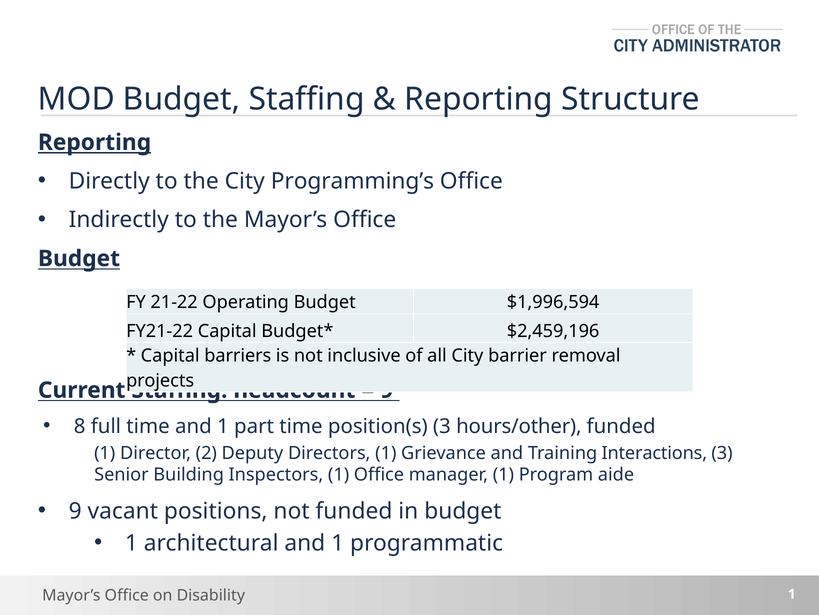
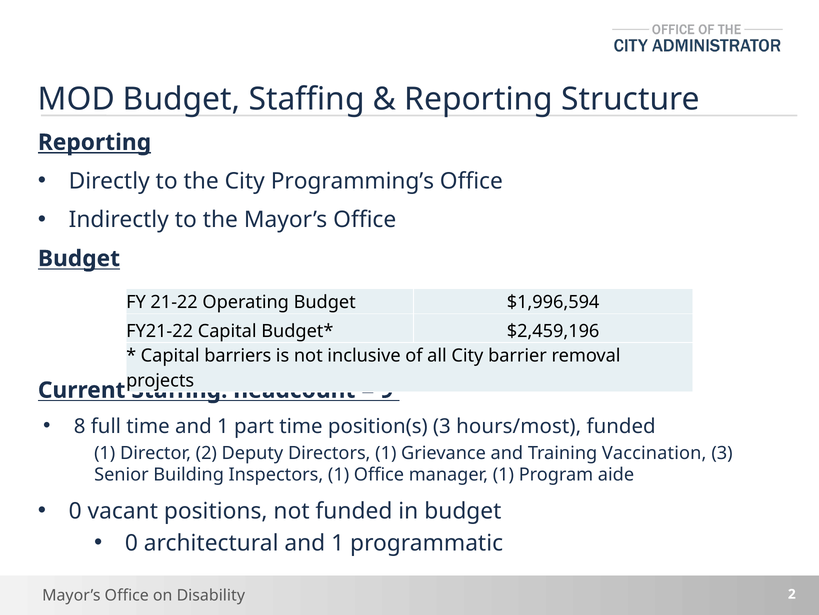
hours/other: hours/other -> hours/most
Interactions: Interactions -> Vaccination
9 at (75, 511): 9 -> 0
1 at (131, 542): 1 -> 0
1 at (792, 593): 1 -> 2
